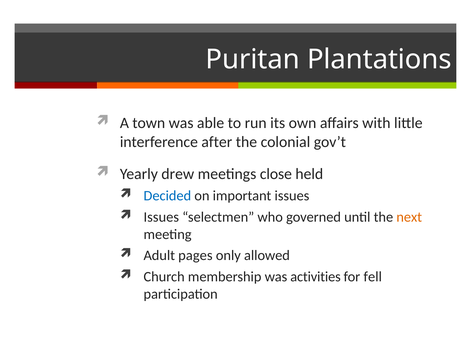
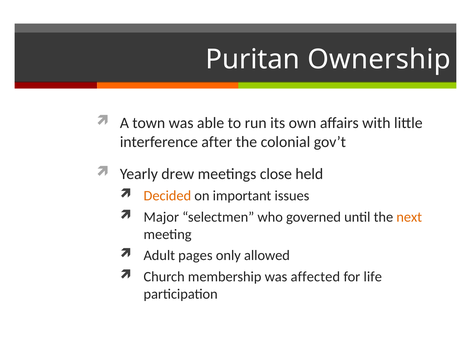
Plantations: Plantations -> Ownership
Decided colour: blue -> orange
Issues at (161, 217): Issues -> Major
activities: activities -> affected
fell: fell -> life
